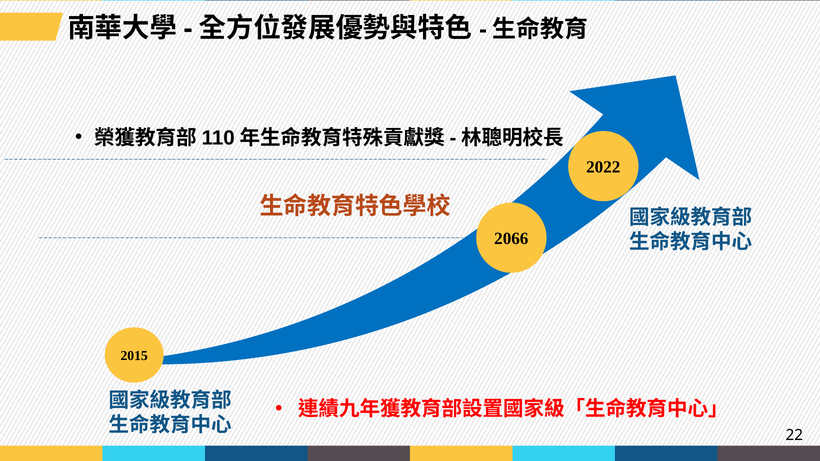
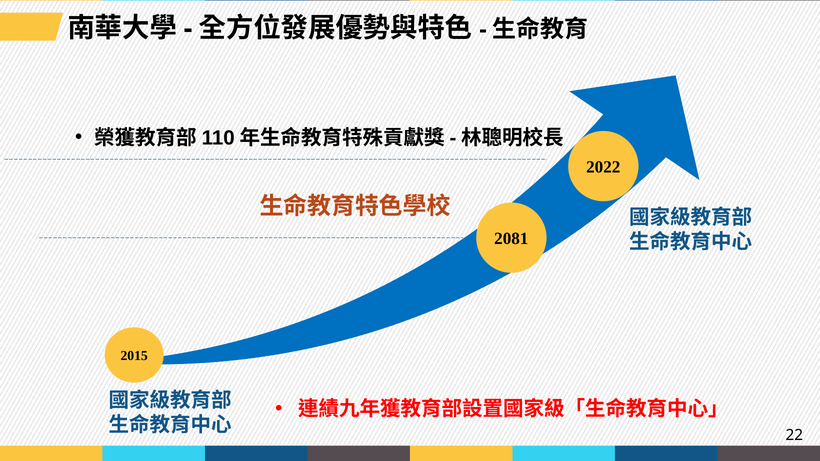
2066: 2066 -> 2081
